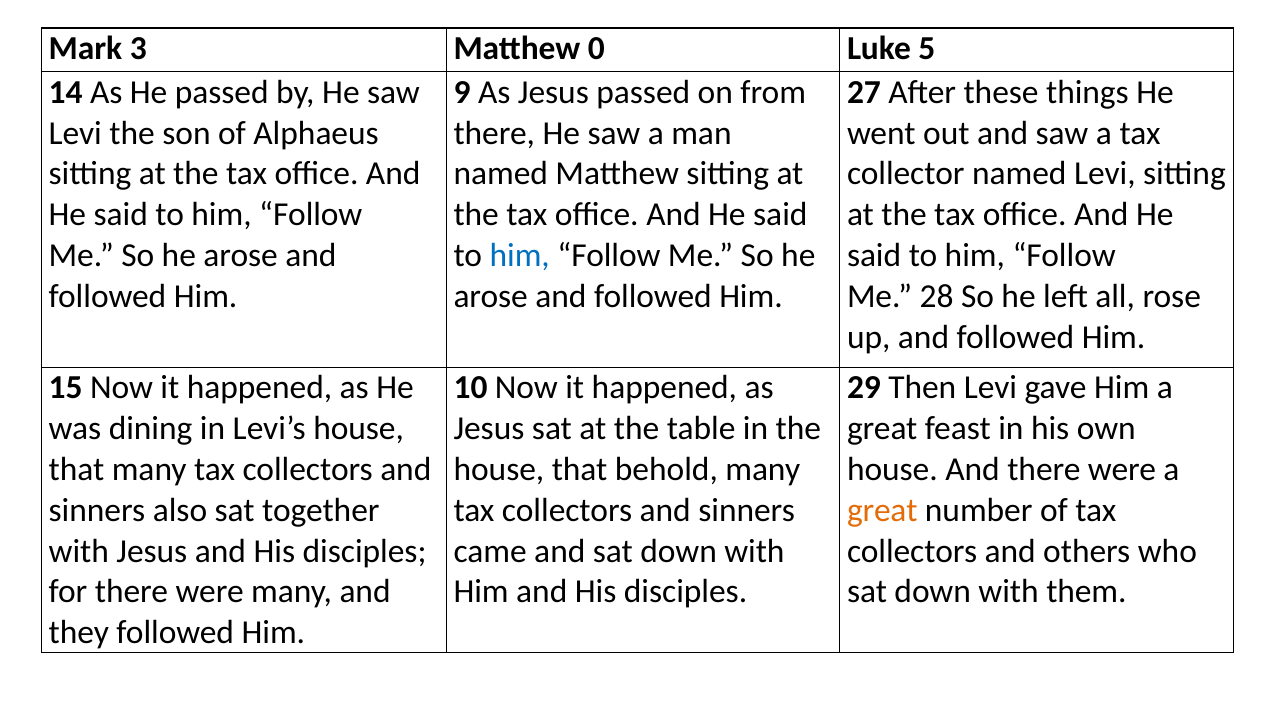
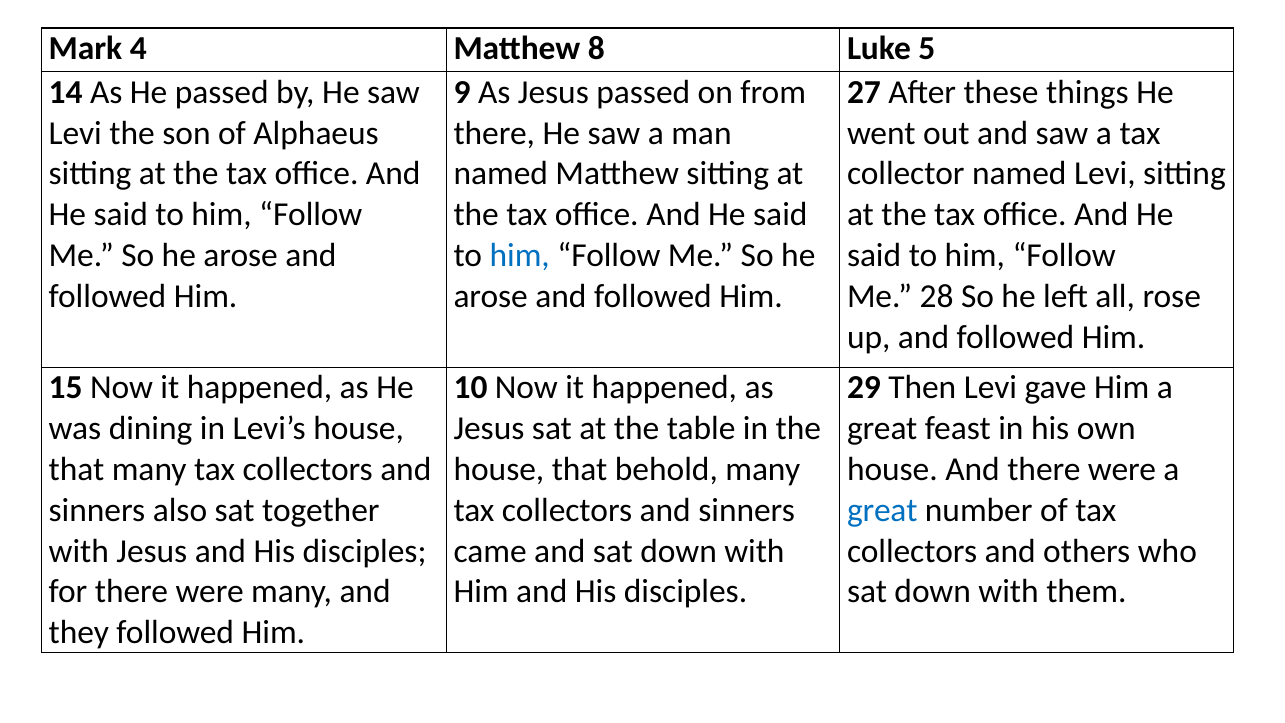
3: 3 -> 4
0: 0 -> 8
great at (882, 510) colour: orange -> blue
